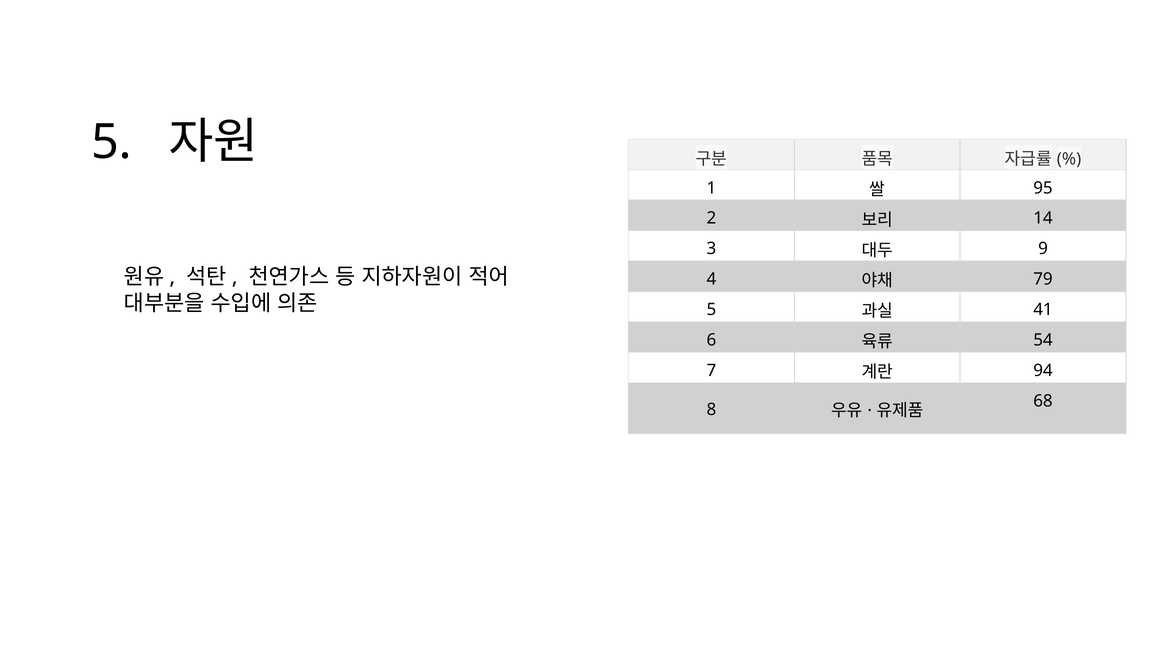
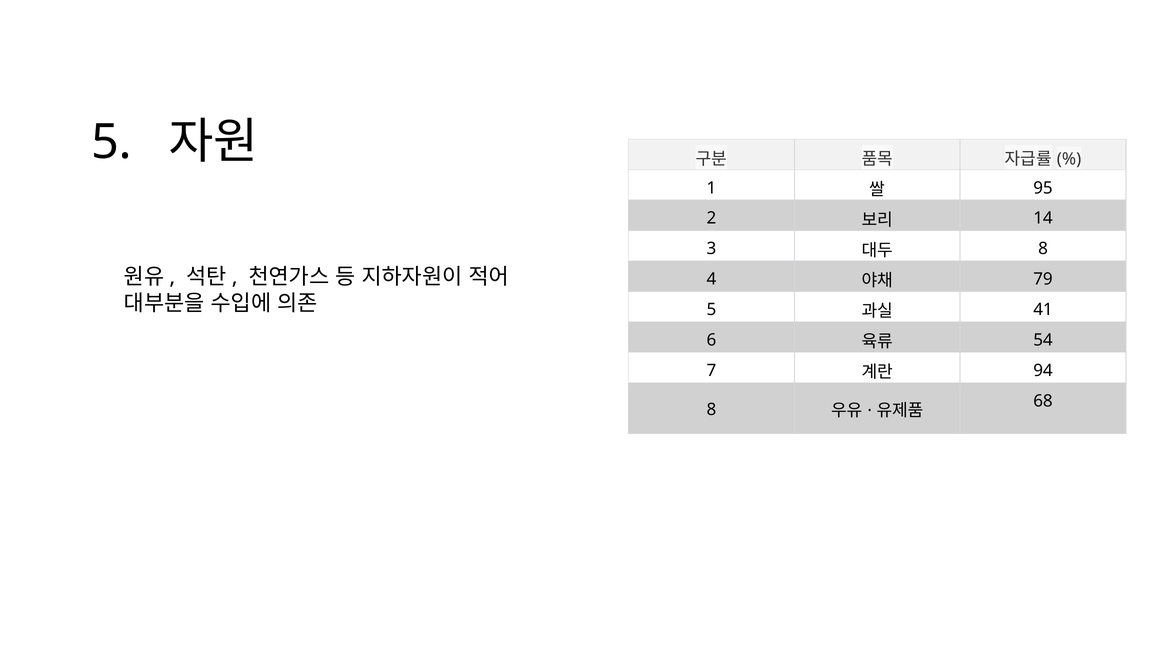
9 at (1043, 249): 9 -> 8
